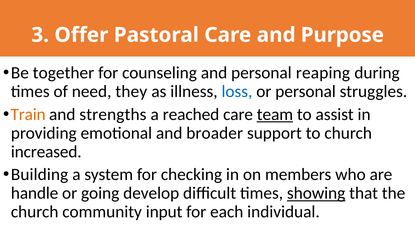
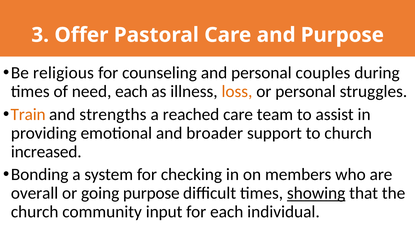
together: together -> religious
reaping: reaping -> couples
need they: they -> each
loss colour: blue -> orange
team underline: present -> none
Building: Building -> Bonding
handle: handle -> overall
going develop: develop -> purpose
